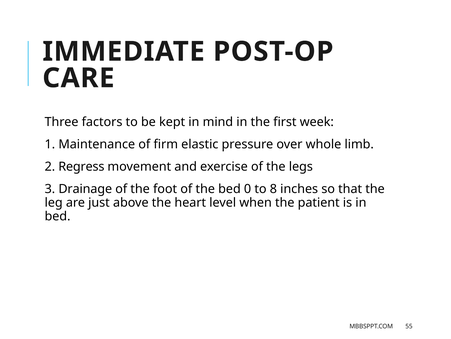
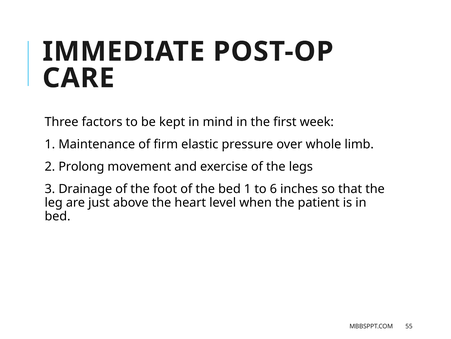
Regress: Regress -> Prolong
bed 0: 0 -> 1
8: 8 -> 6
